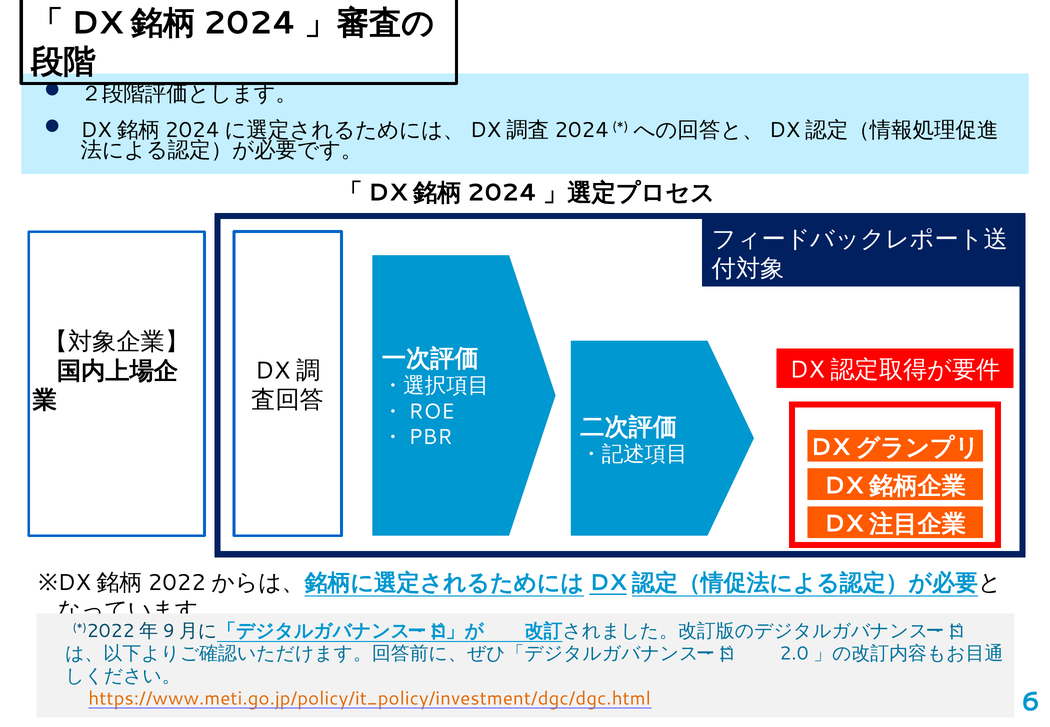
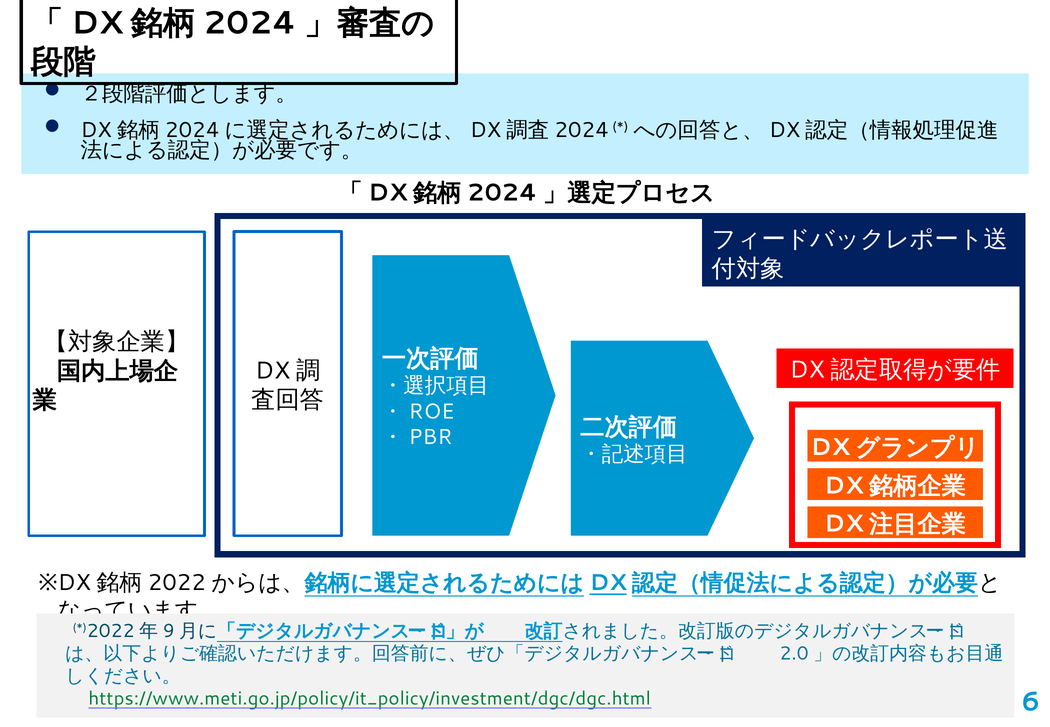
https://www.meti.go.jp/policy/it_policy/investment/dgc/dgc.html colour: orange -> green
